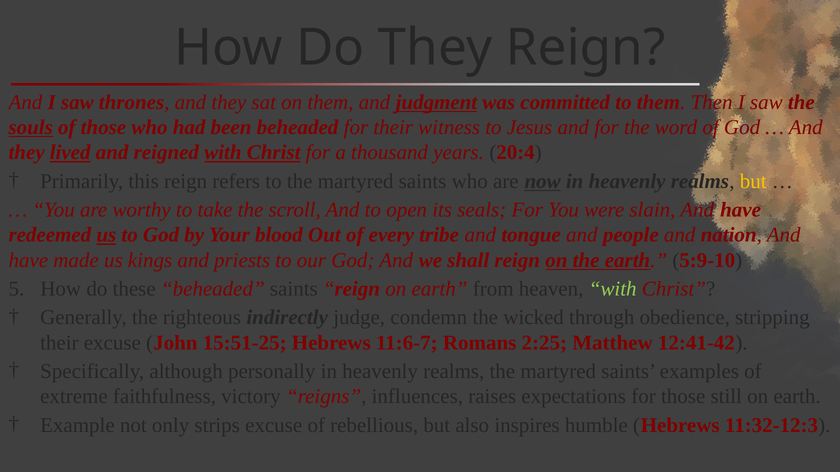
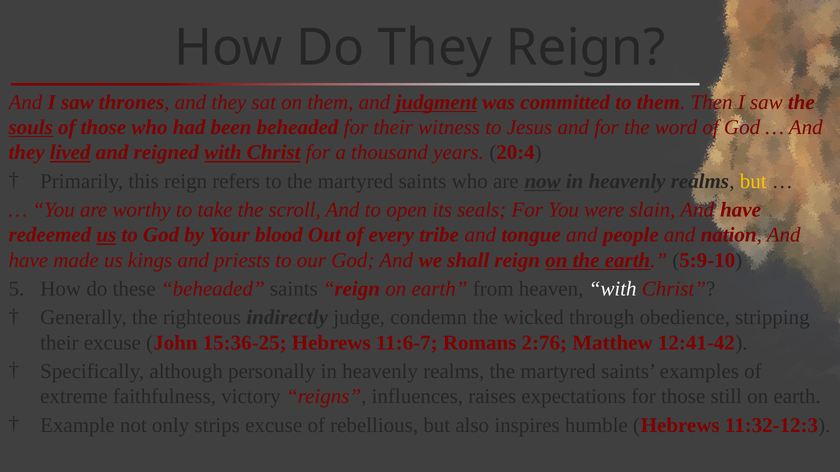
with at (613, 289) colour: light green -> white
15:51-25: 15:51-25 -> 15:36-25
2:25: 2:25 -> 2:76
